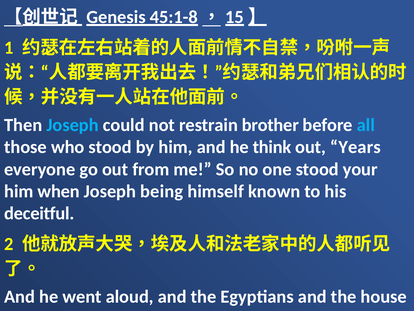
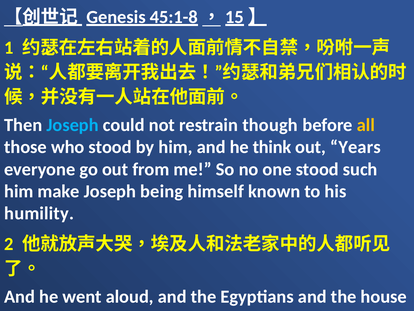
brother: brother -> though
all colour: light blue -> yellow
your: your -> such
when: when -> make
deceitful: deceitful -> humility
